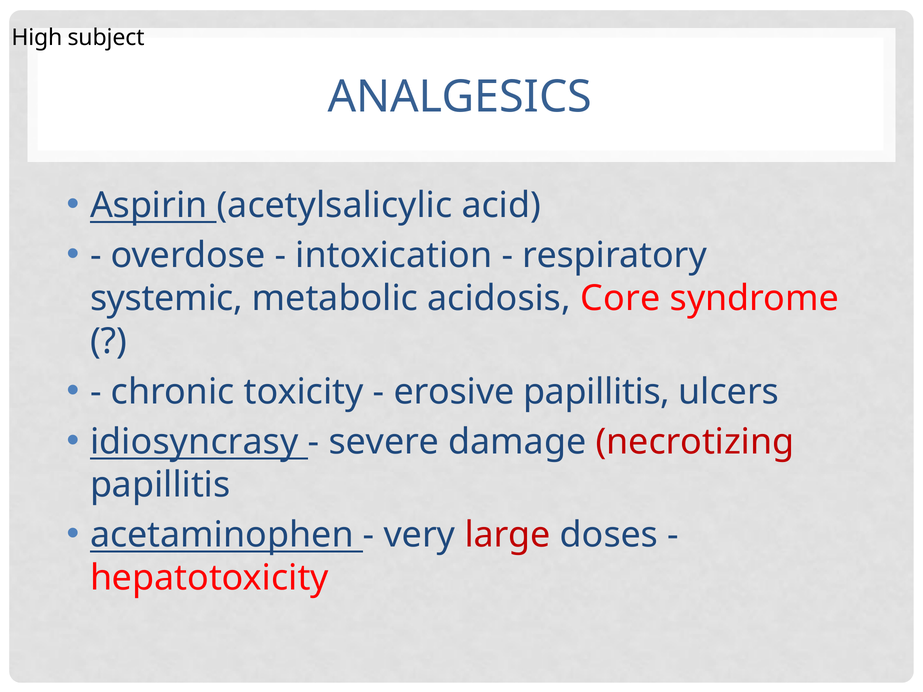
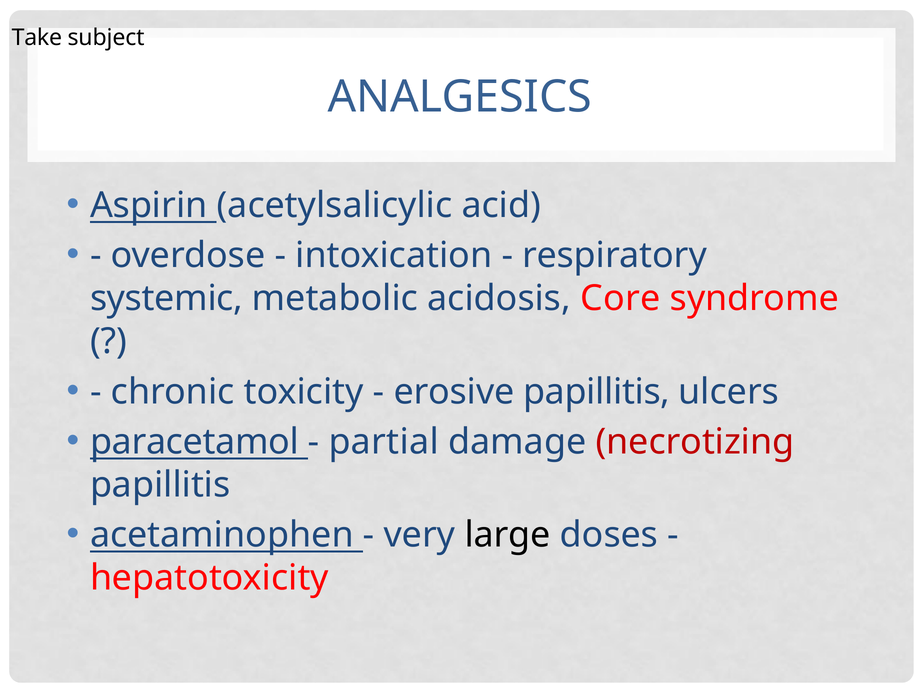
High: High -> Take
idiosyncrasy: idiosyncrasy -> paracetamol
severe: severe -> partial
large colour: red -> black
